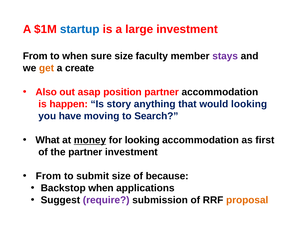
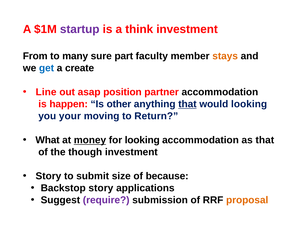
startup colour: blue -> purple
large: large -> think
to when: when -> many
sure size: size -> part
stays colour: purple -> orange
get colour: orange -> blue
Also: Also -> Line
story: story -> other
that at (187, 104) underline: none -> present
have: have -> your
Search: Search -> Return
as first: first -> that
the partner: partner -> though
From at (48, 176): From -> Story
Backstop when: when -> story
